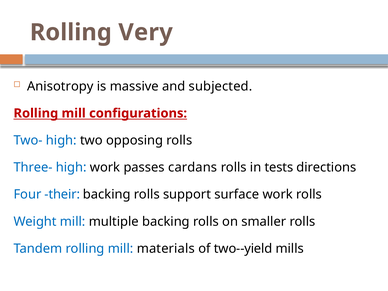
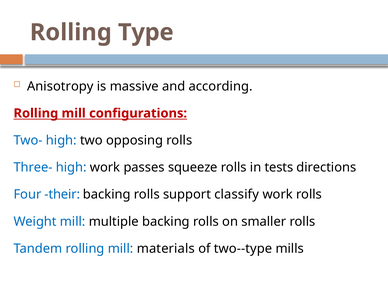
Very: Very -> Type
subjected: subjected -> according
cardans: cardans -> squeeze
surface: surface -> classify
two--yield: two--yield -> two--type
